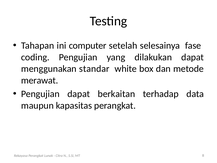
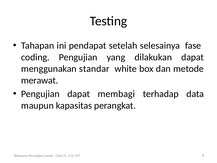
computer: computer -> pendapat
berkaitan: berkaitan -> membagi
